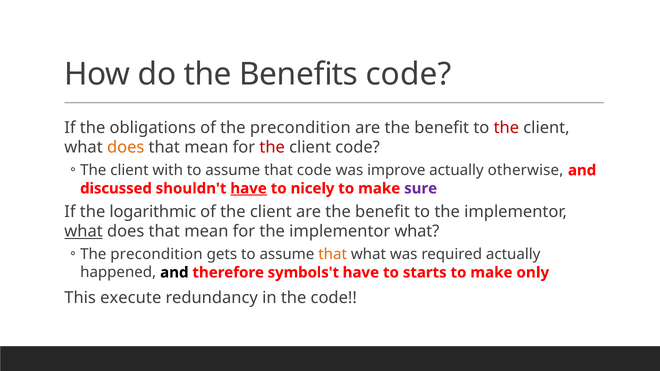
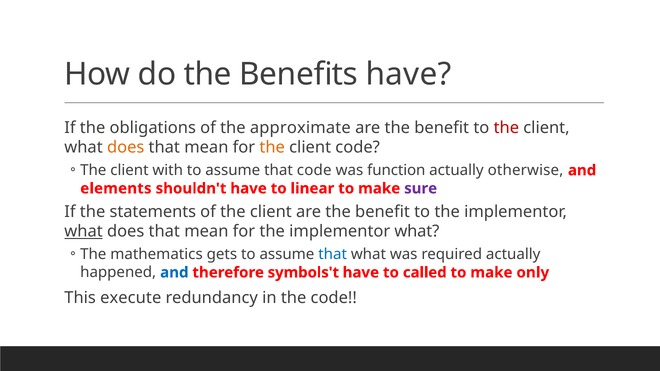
Benefits code: code -> have
of the precondition: precondition -> approximate
the at (272, 147) colour: red -> orange
improve: improve -> function
discussed: discussed -> elements
have at (249, 189) underline: present -> none
nicely: nicely -> linear
logarithmic: logarithmic -> statements
precondition at (156, 255): precondition -> mathematics
that at (333, 255) colour: orange -> blue
and at (174, 273) colour: black -> blue
starts: starts -> called
